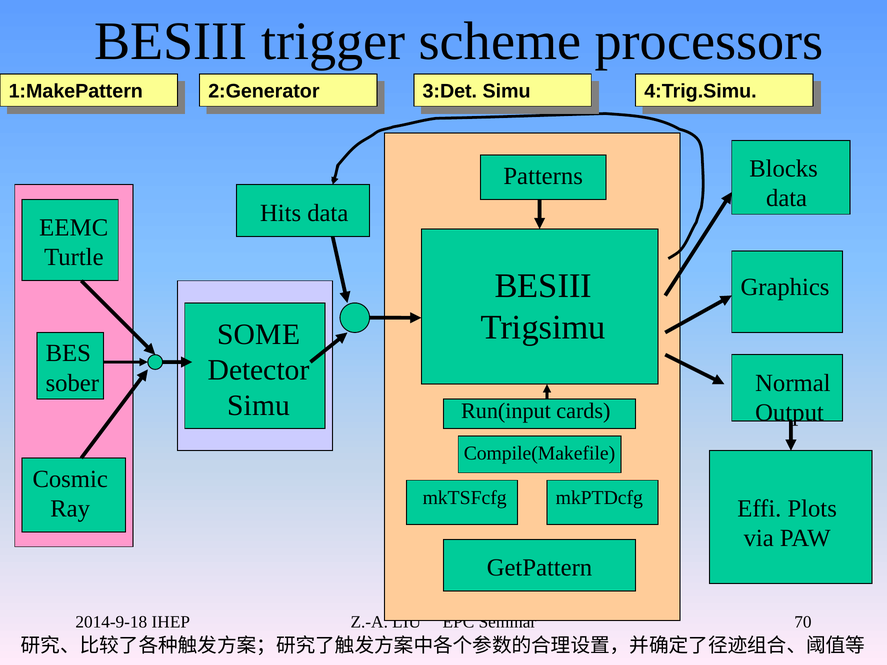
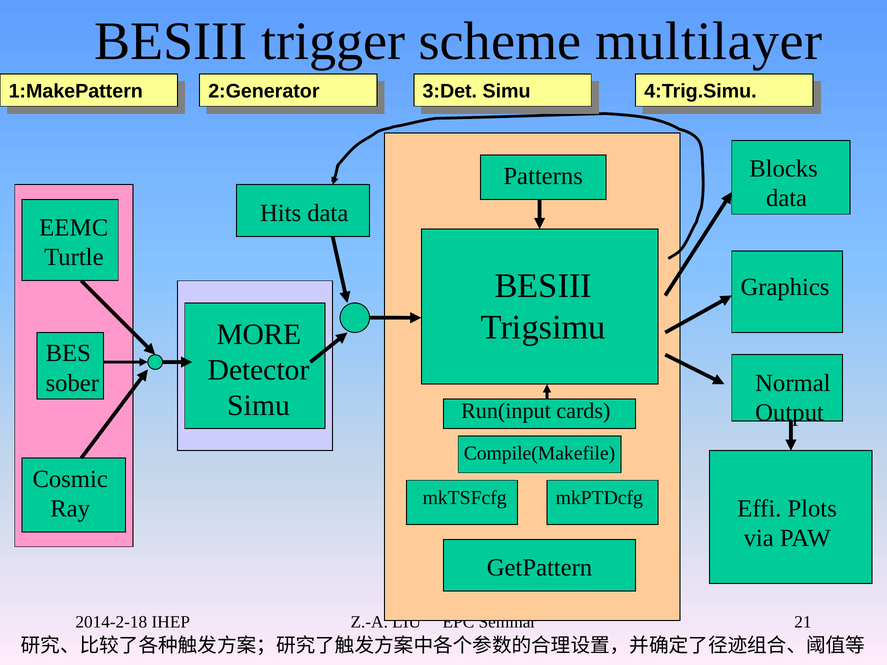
processors: processors -> multilayer
SOME: SOME -> MORE
2014-9-18: 2014-9-18 -> 2014-2-18
70: 70 -> 21
